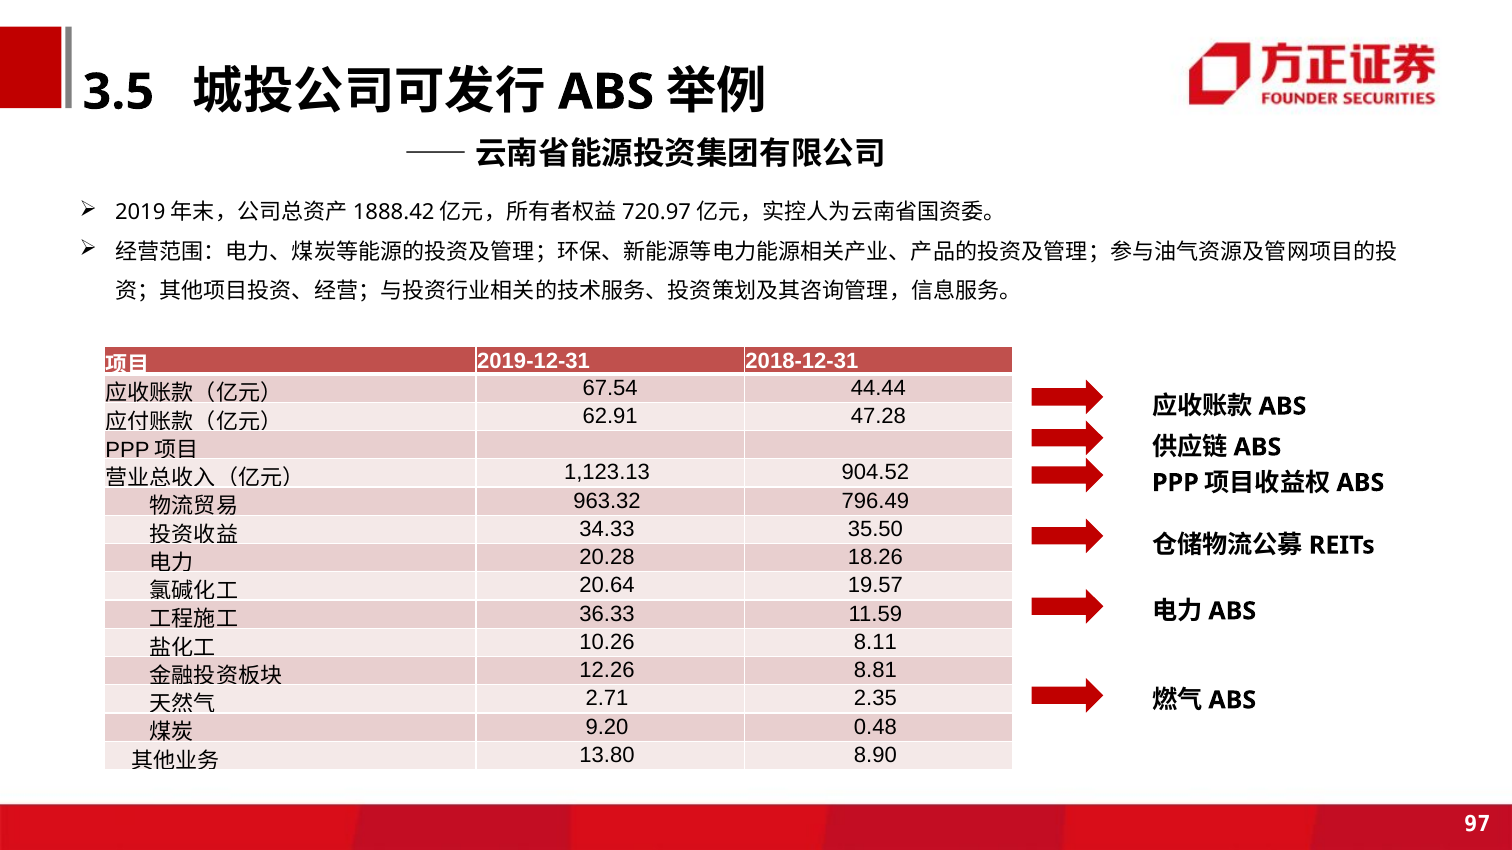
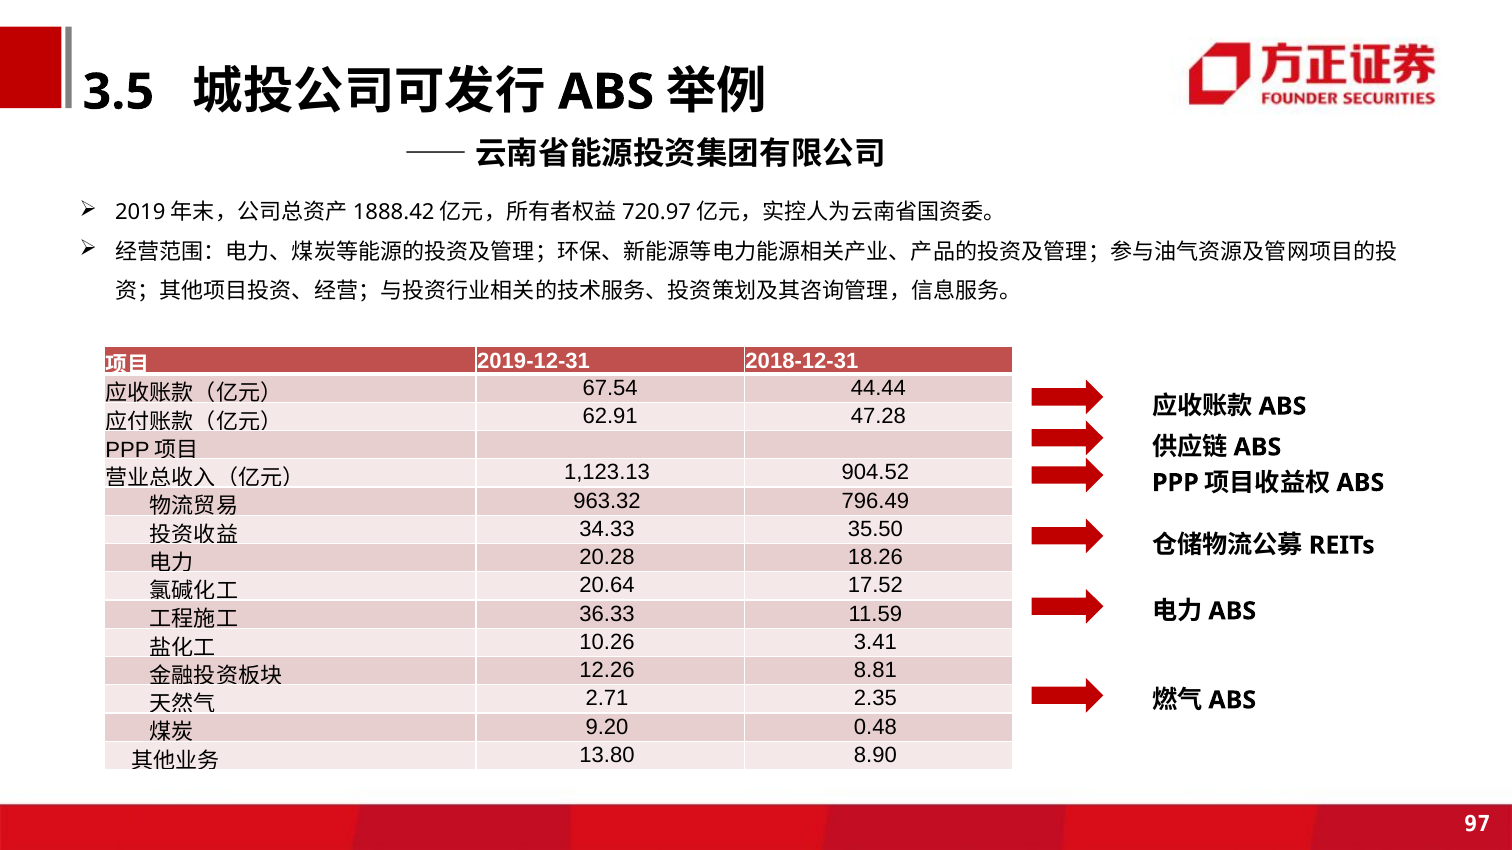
19.57: 19.57 -> 17.52
8.11: 8.11 -> 3.41
